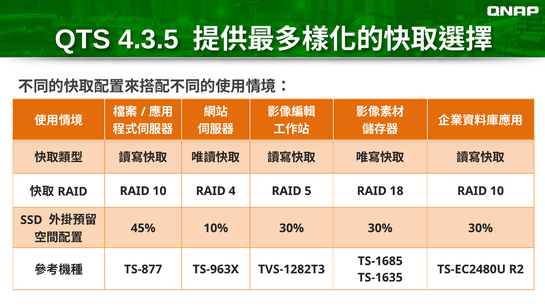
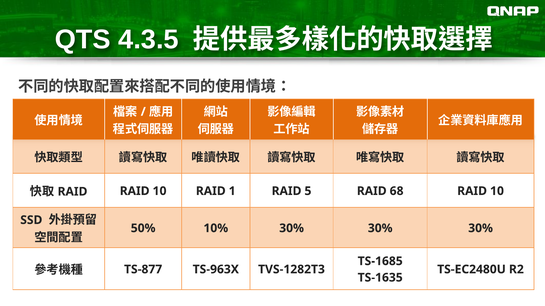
4: 4 -> 1
18: 18 -> 68
45%: 45% -> 50%
